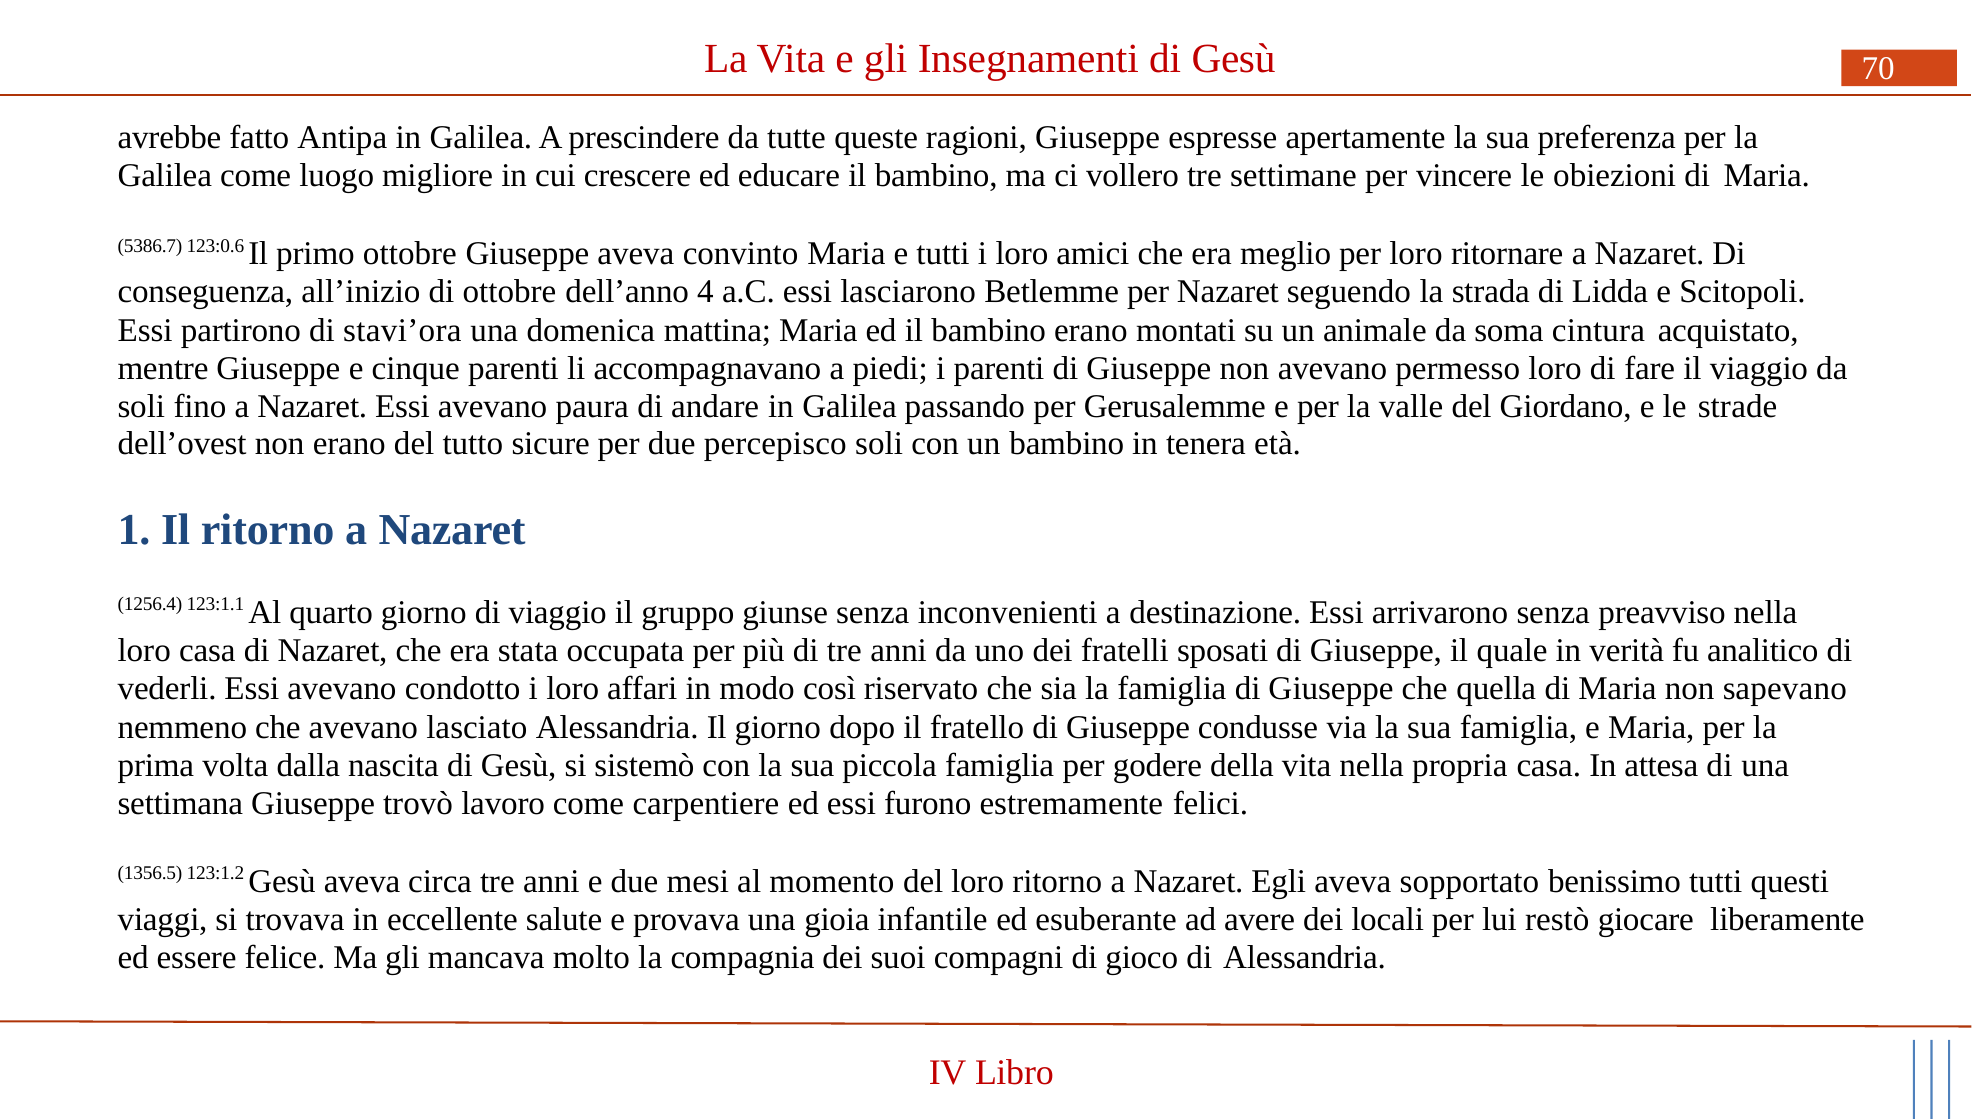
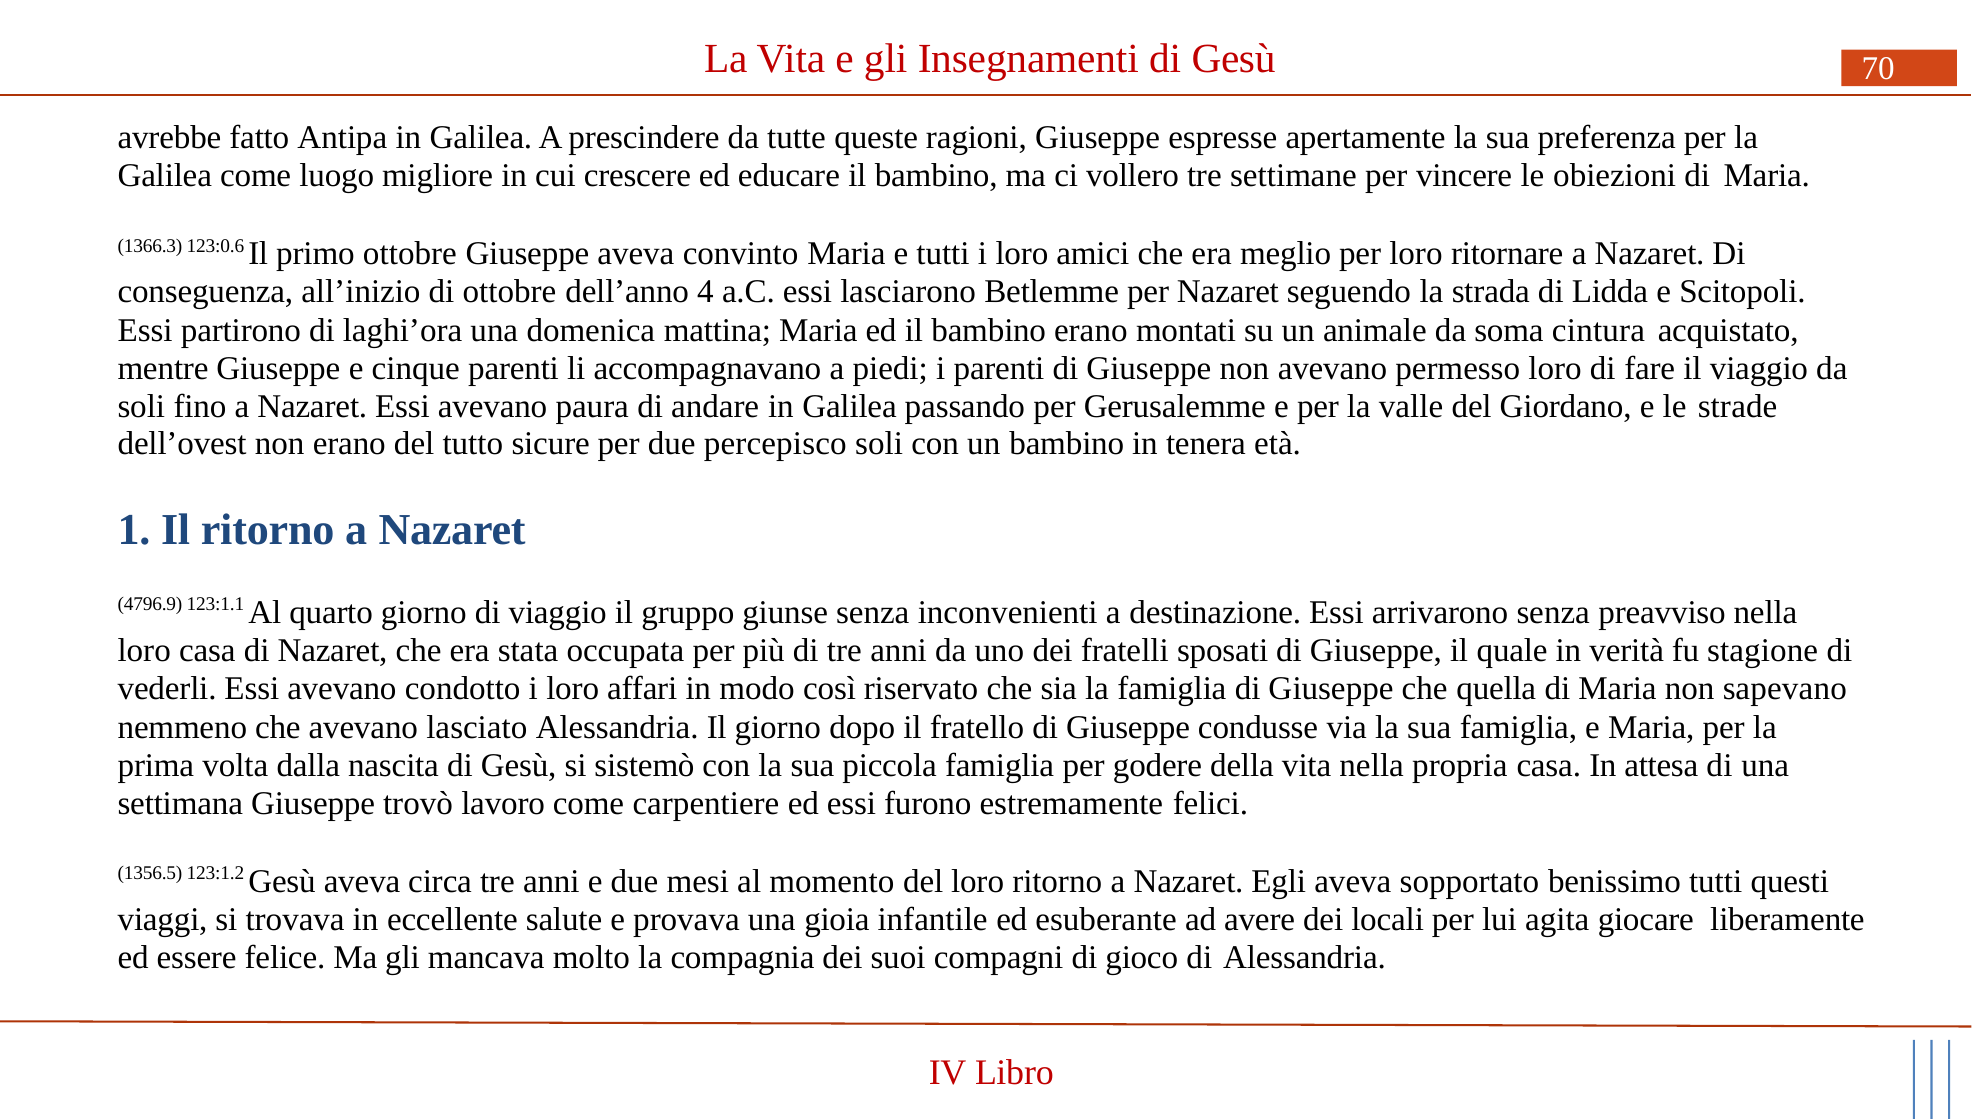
5386.7: 5386.7 -> 1366.3
stavi’ora: stavi’ora -> laghi’ora
1256.4: 1256.4 -> 4796.9
analitico: analitico -> stagione
restò: restò -> agita
